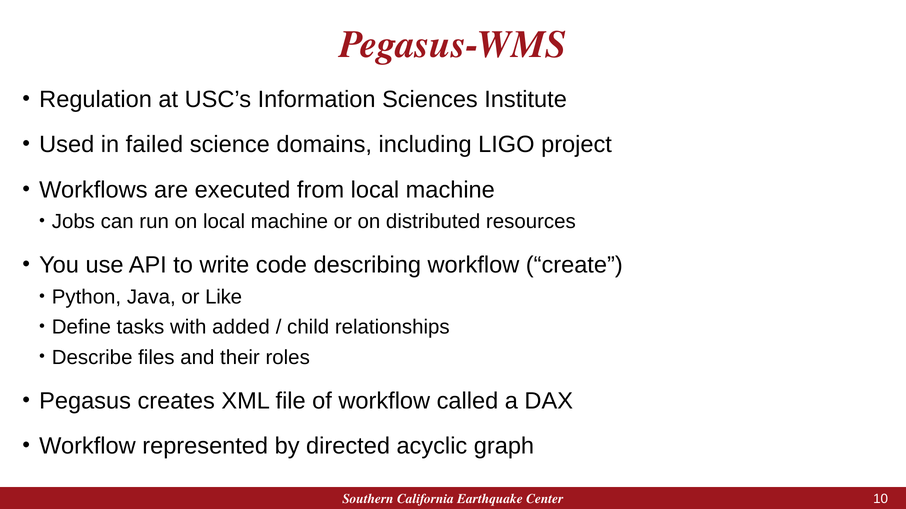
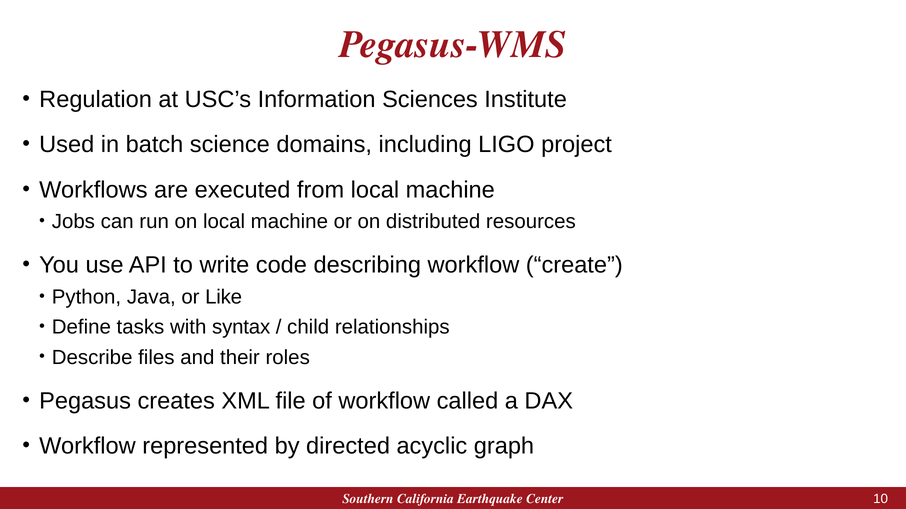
failed: failed -> batch
added: added -> syntax
